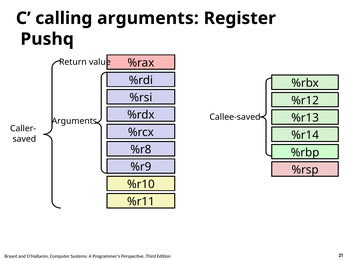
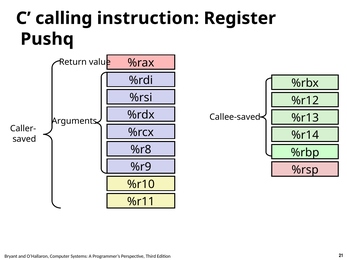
calling arguments: arguments -> instruction
